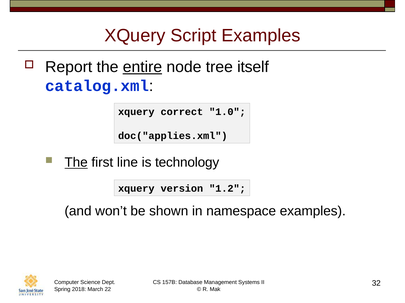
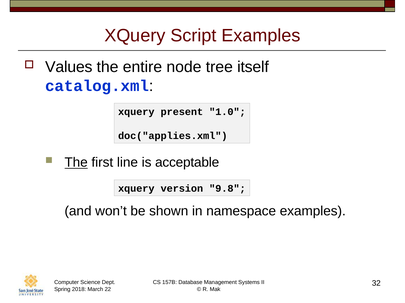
Report: Report -> Values
entire underline: present -> none
correct: correct -> present
technology: technology -> acceptable
1.2: 1.2 -> 9.8
